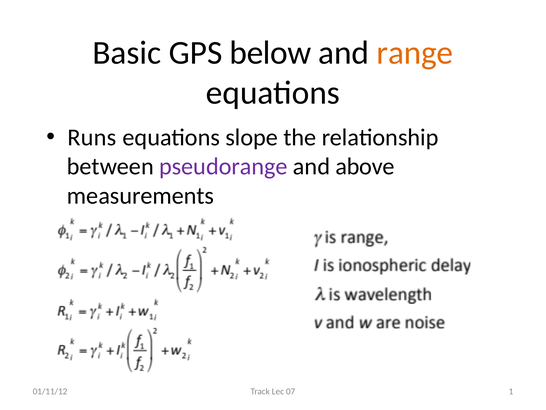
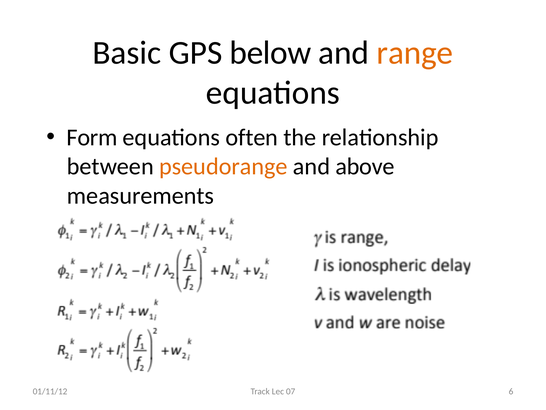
Runs: Runs -> Form
slope: slope -> often
pseudorange colour: purple -> orange
1: 1 -> 6
